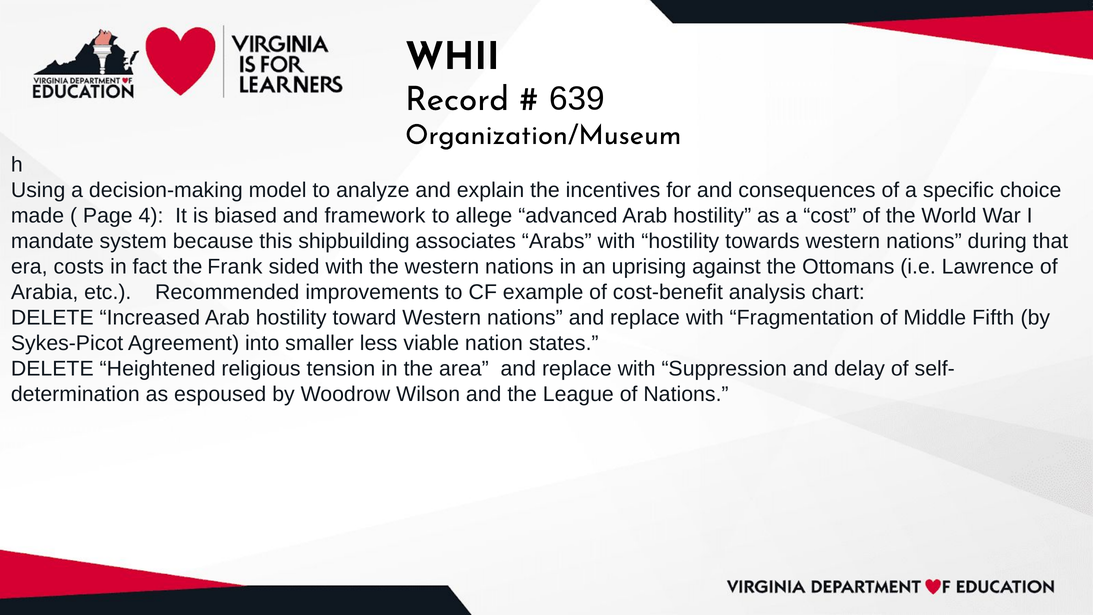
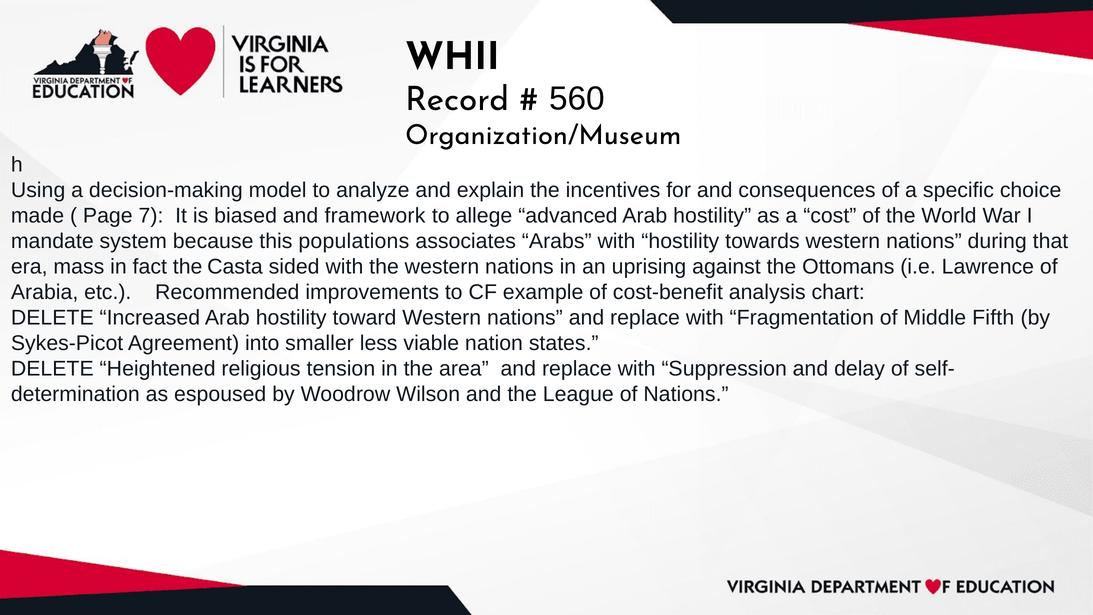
639: 639 -> 560
4: 4 -> 7
shipbuilding: shipbuilding -> populations
costs: costs -> mass
Frank: Frank -> Casta
